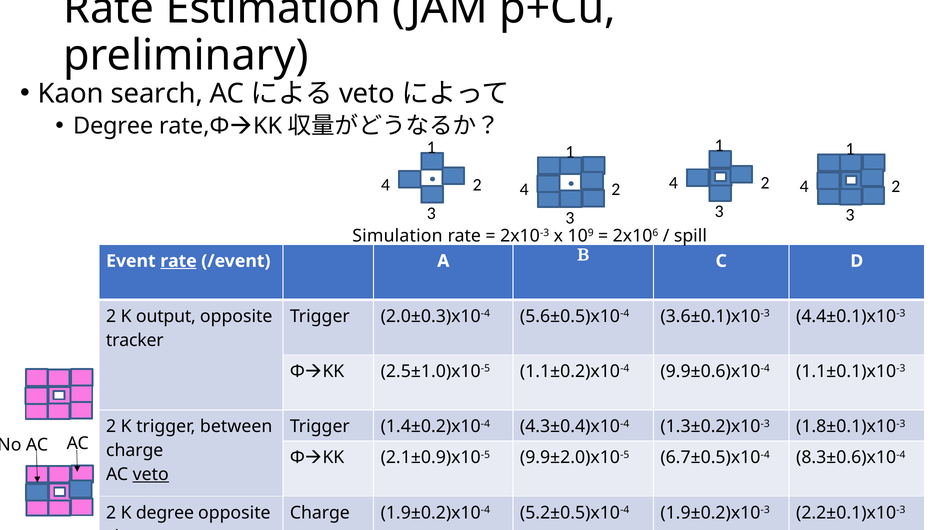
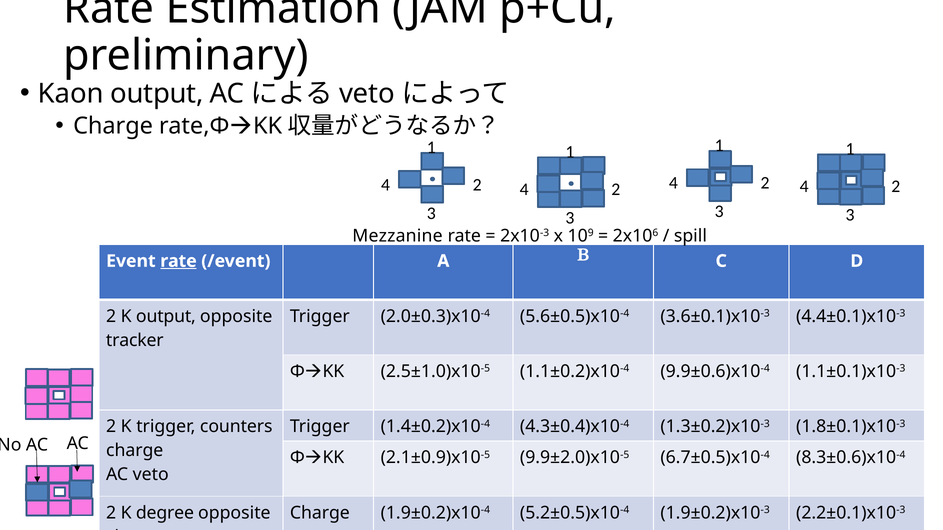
Kaon search: search -> output
Degree at (113, 126): Degree -> Charge
Simulation: Simulation -> Mezzanine
between: between -> counters
veto at (151, 475) underline: present -> none
